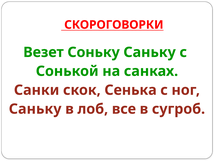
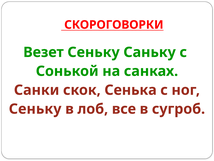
Везет Соньку: Соньку -> Сеньку
Саньку at (35, 109): Саньку -> Сеньку
